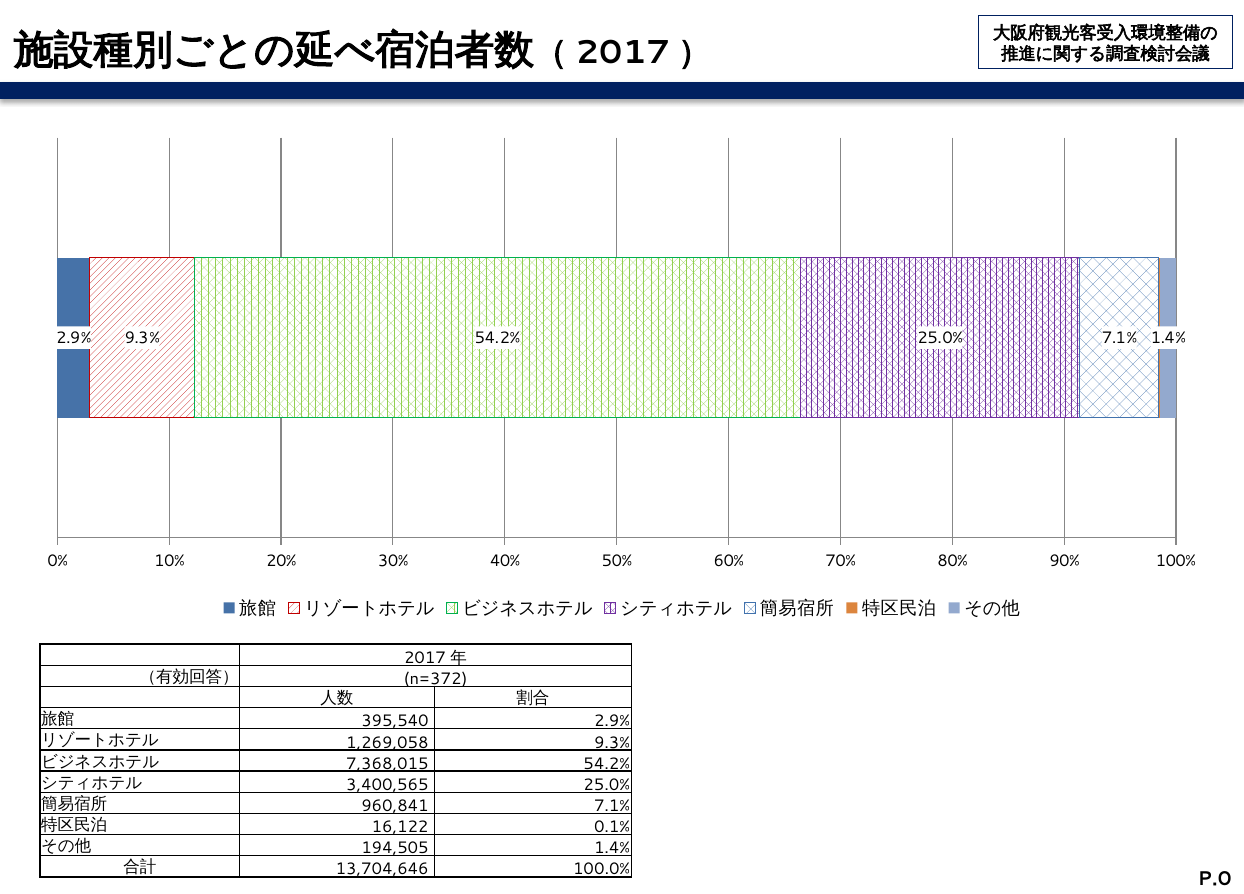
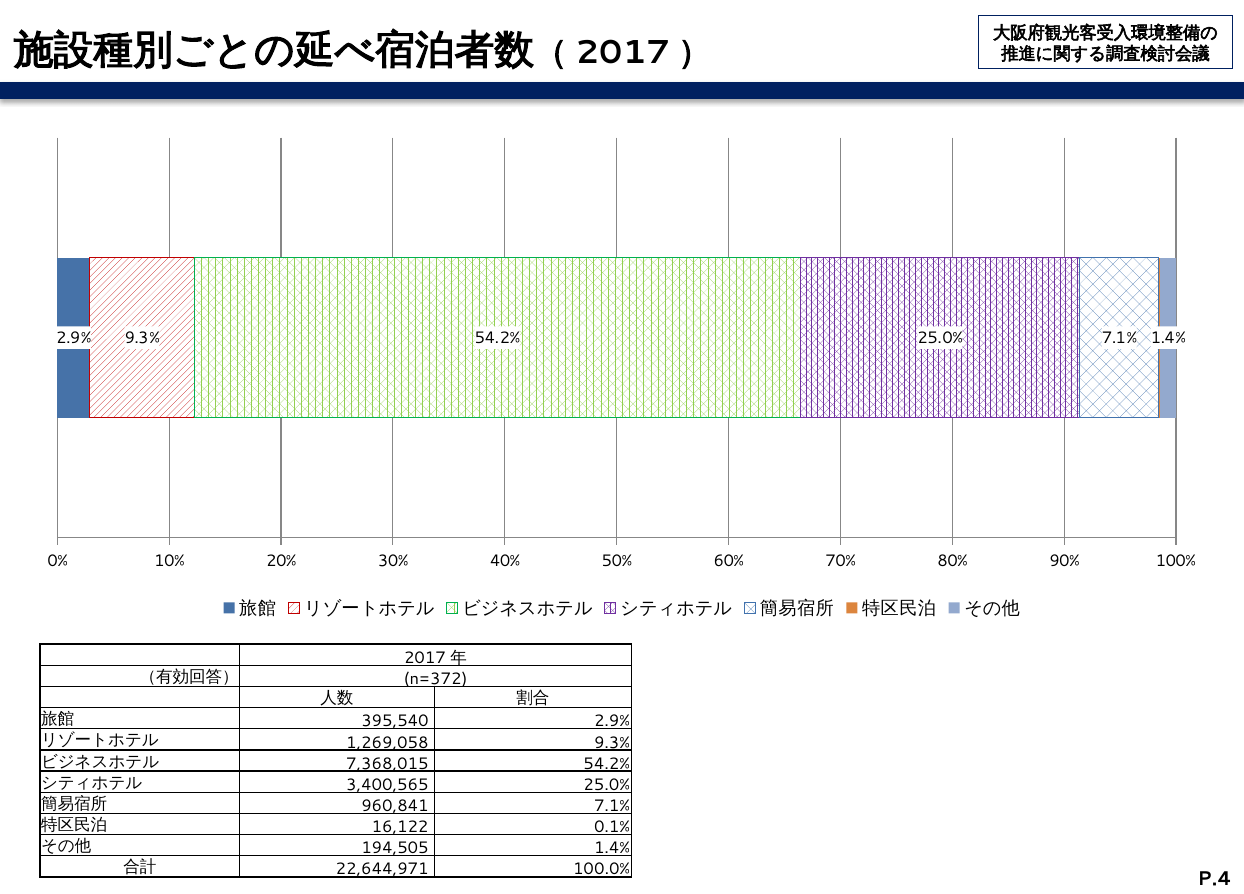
13,704,646: 13,704,646 -> 22,644,971
P.0: P.0 -> P.4
